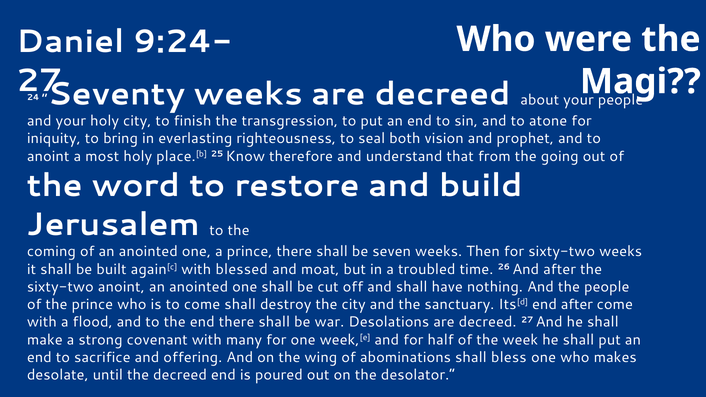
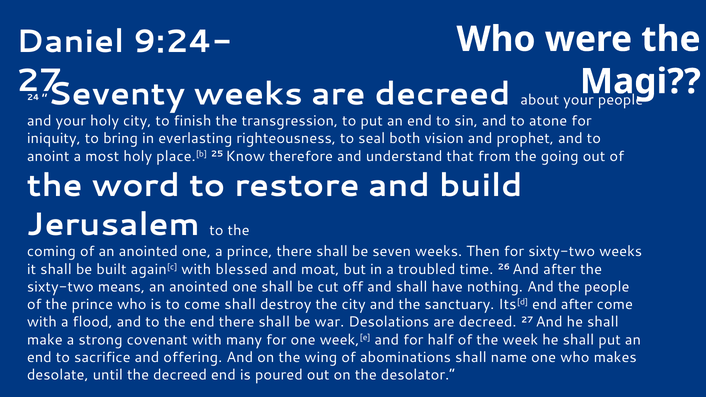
sixty-two anoint: anoint -> means
bless: bless -> name
